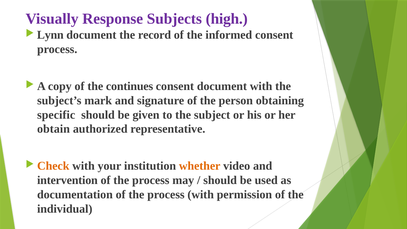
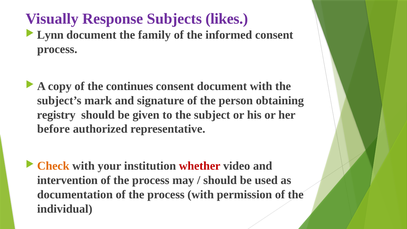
high: high -> likes
record: record -> family
specific: specific -> registry
obtain: obtain -> before
whether colour: orange -> red
